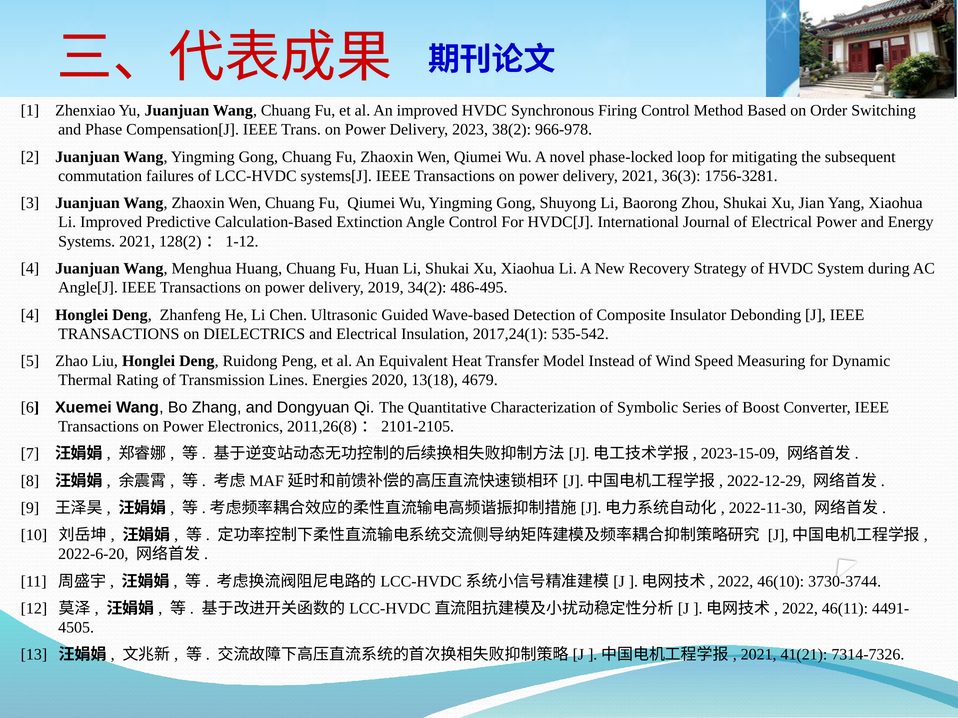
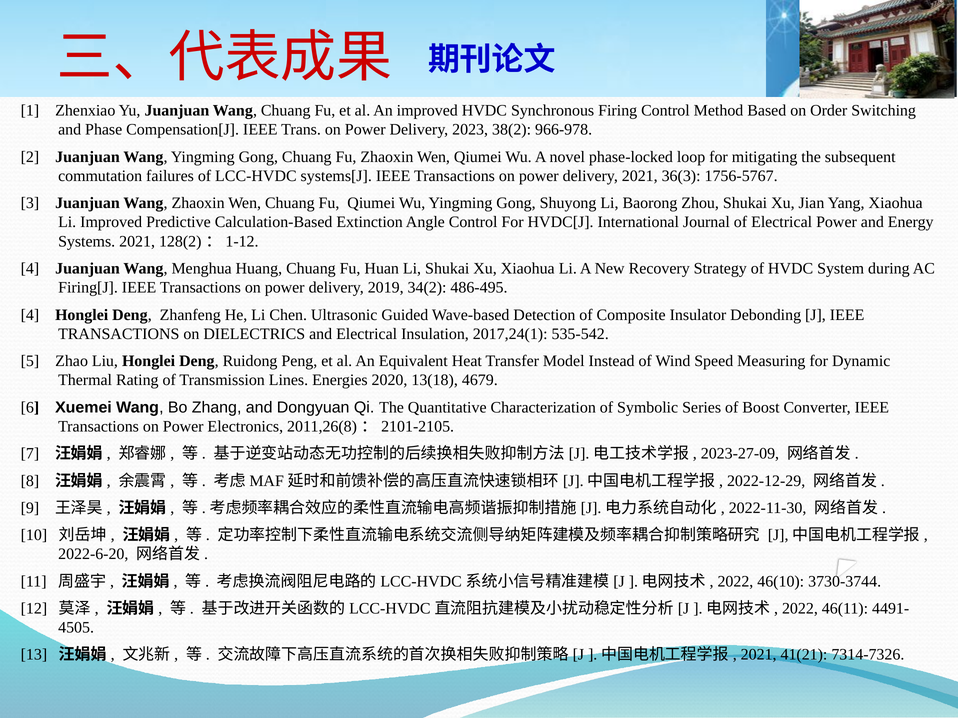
1756-3281: 1756-3281 -> 1756-5767
Angle[J: Angle[J -> Firing[J
2023-15-09: 2023-15-09 -> 2023-27-09
